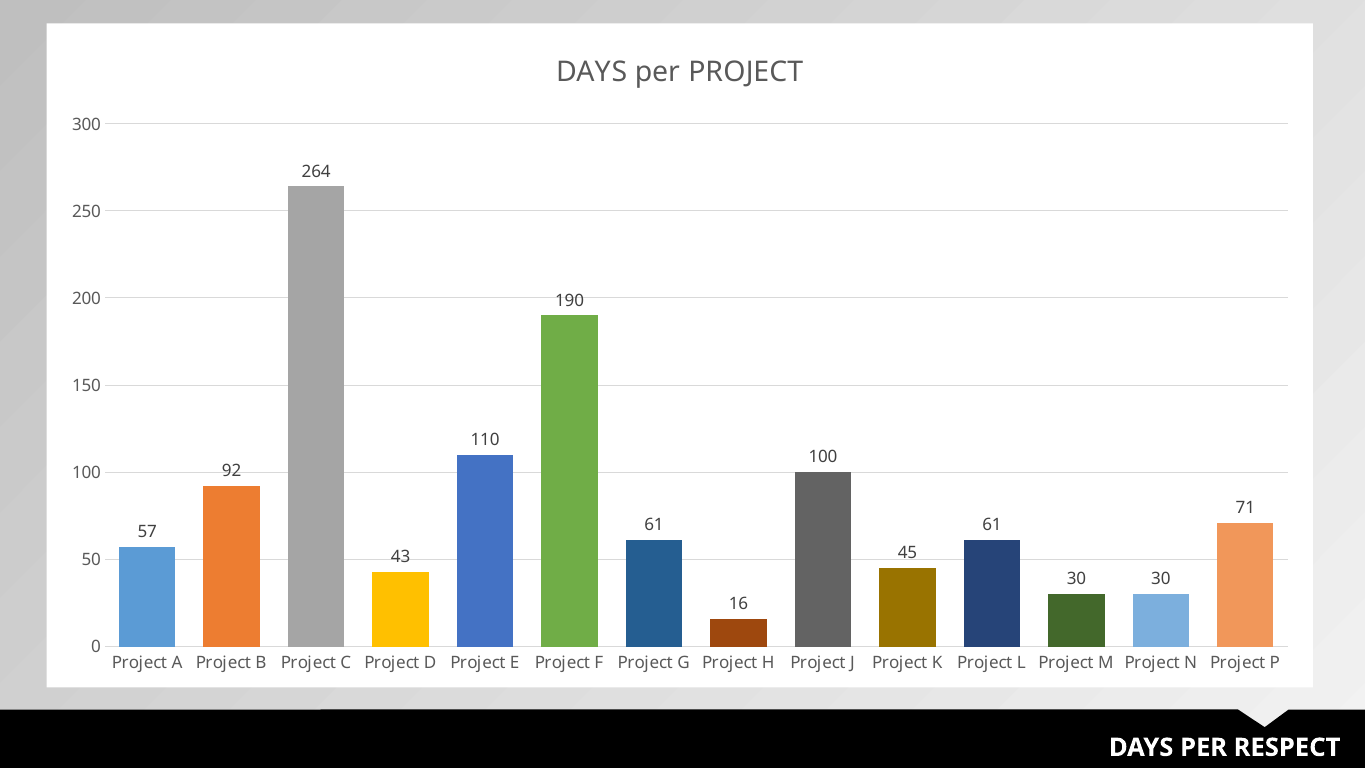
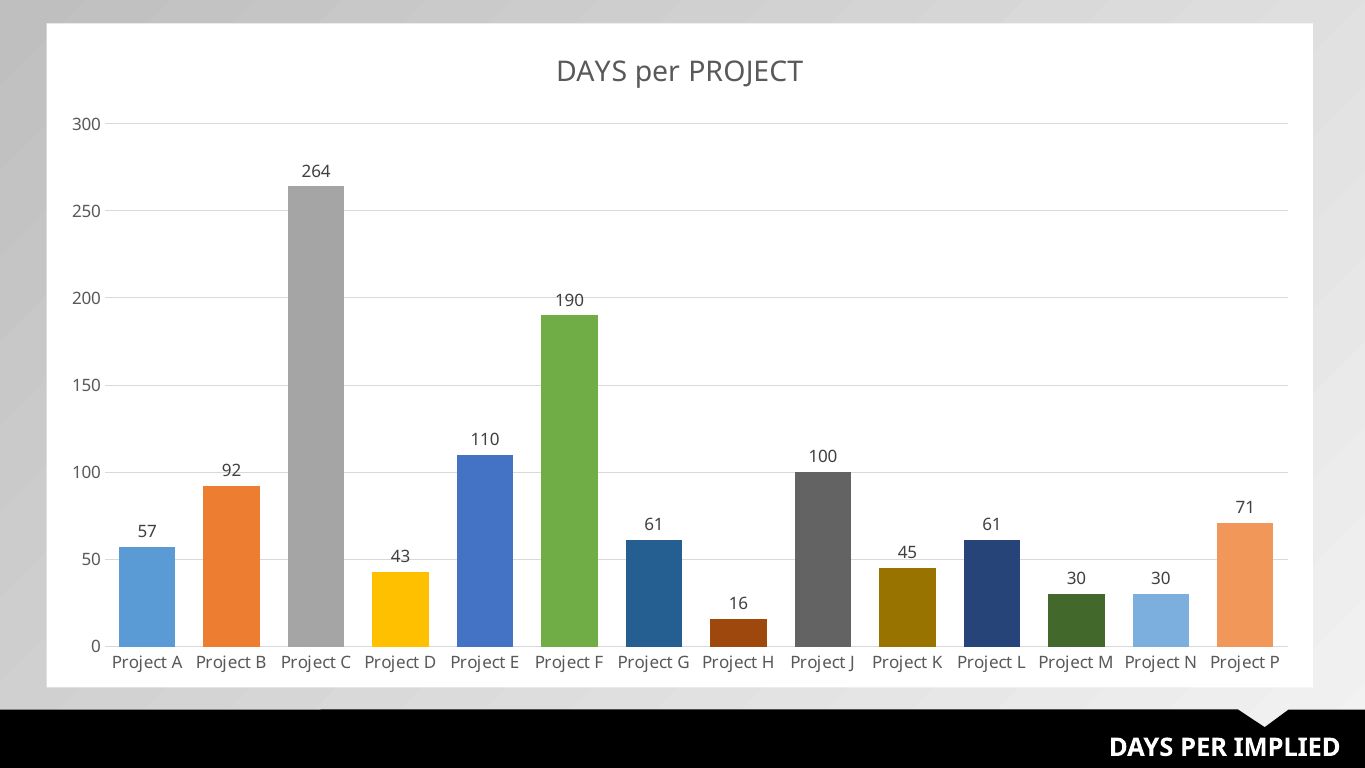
RESPECT: RESPECT -> IMPLIED
